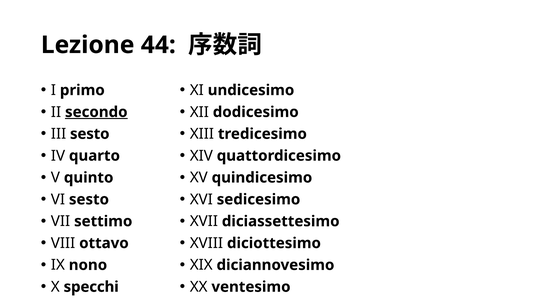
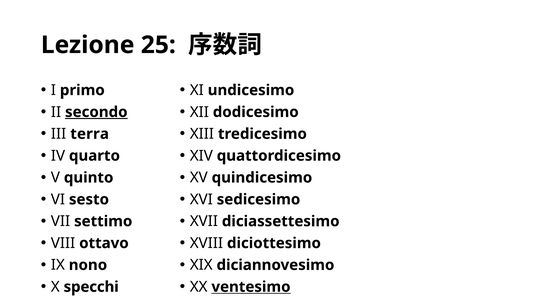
44: 44 -> 25
III sesto: sesto -> terra
ventesimo underline: none -> present
